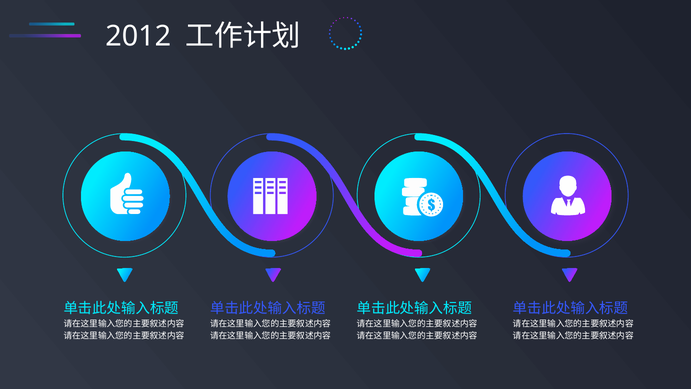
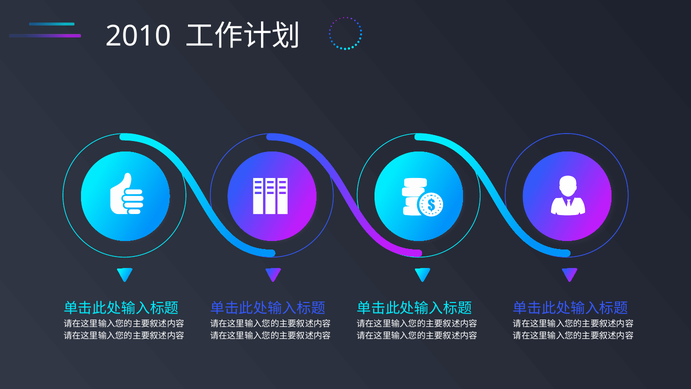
2012: 2012 -> 2010
